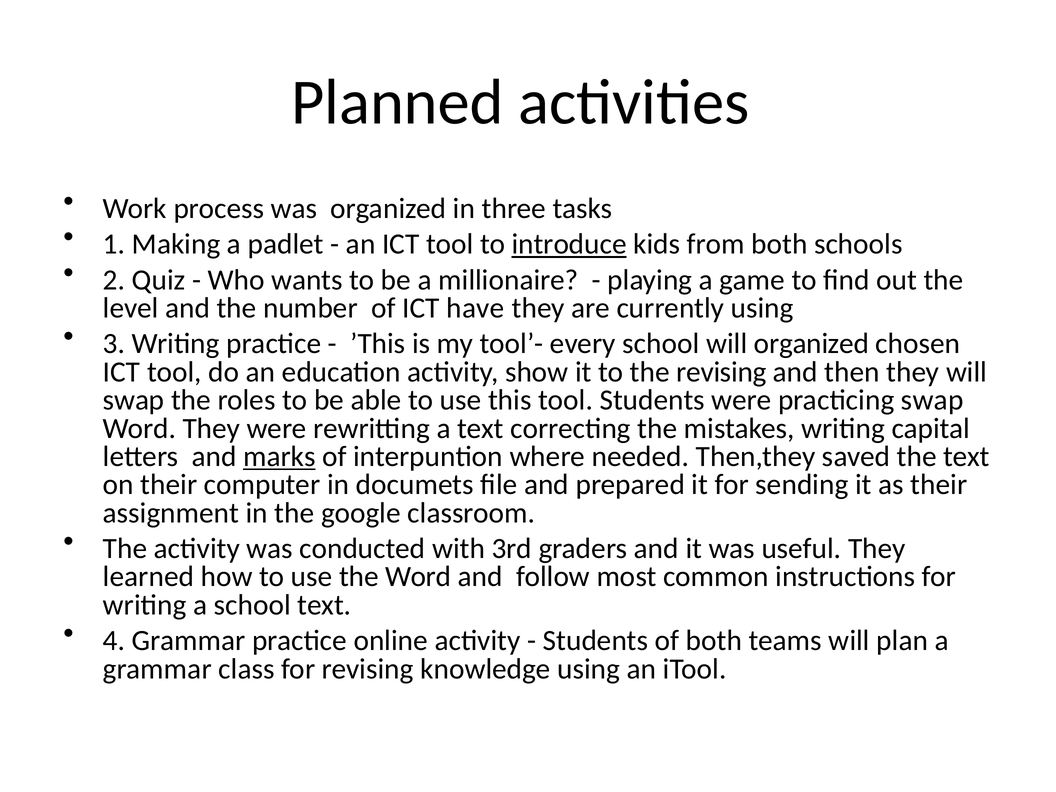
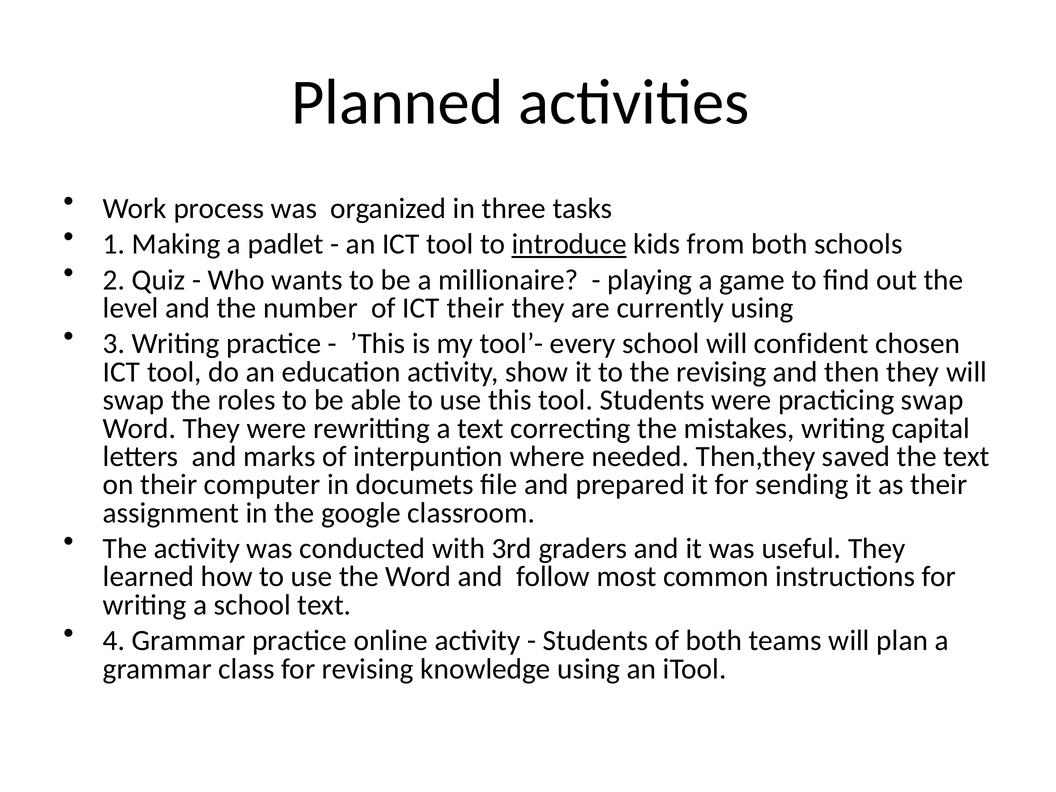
ICT have: have -> their
will organized: organized -> confident
marks underline: present -> none
